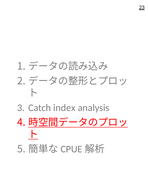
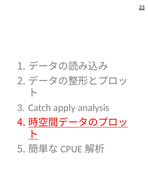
index: index -> apply
